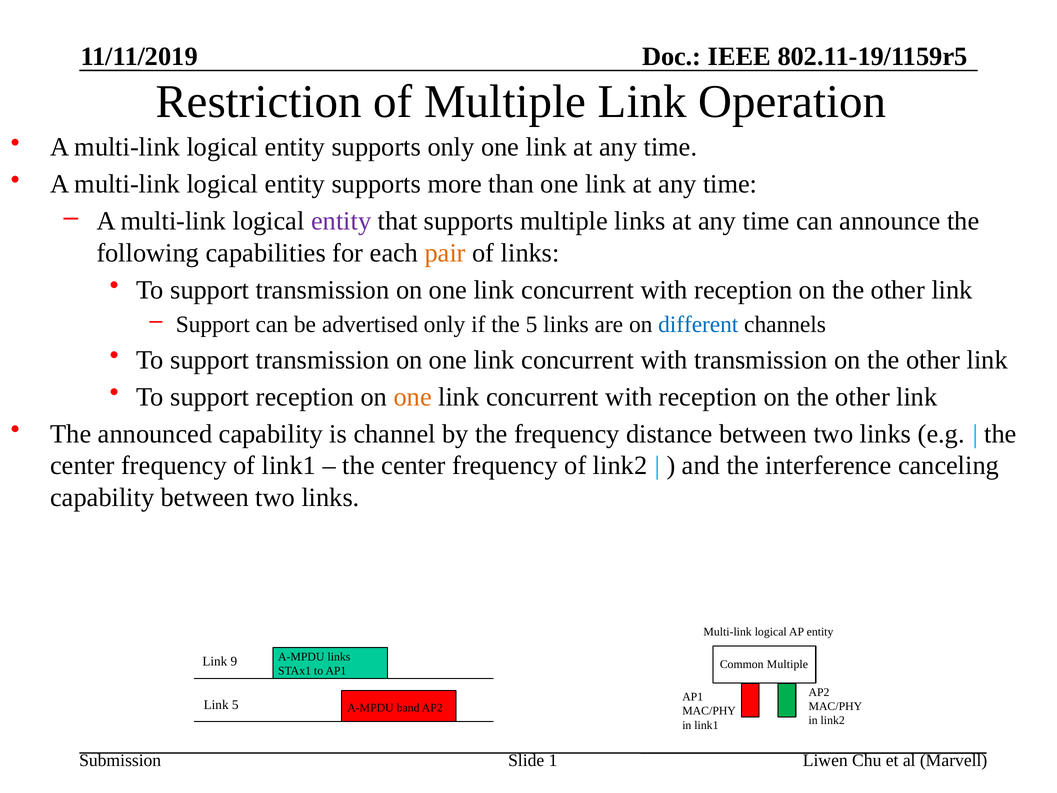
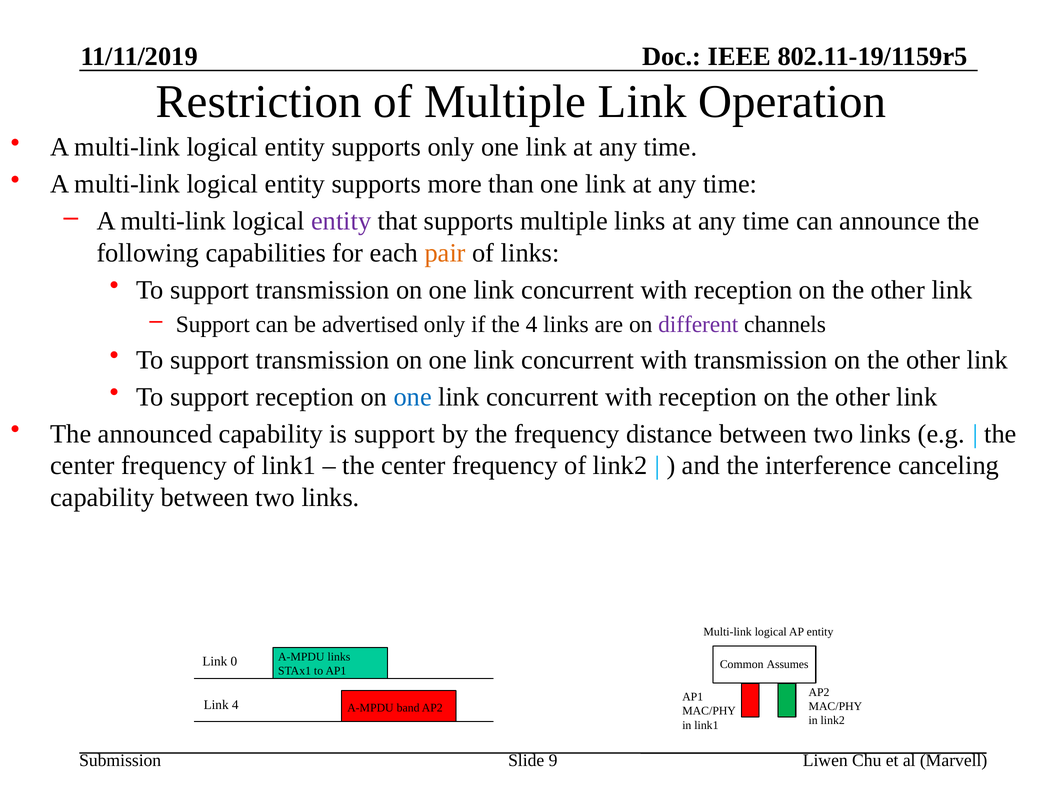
the 5: 5 -> 4
different colour: blue -> purple
one at (413, 397) colour: orange -> blue
is channel: channel -> support
9: 9 -> 0
Common Multiple: Multiple -> Assumes
Link 5: 5 -> 4
1: 1 -> 9
